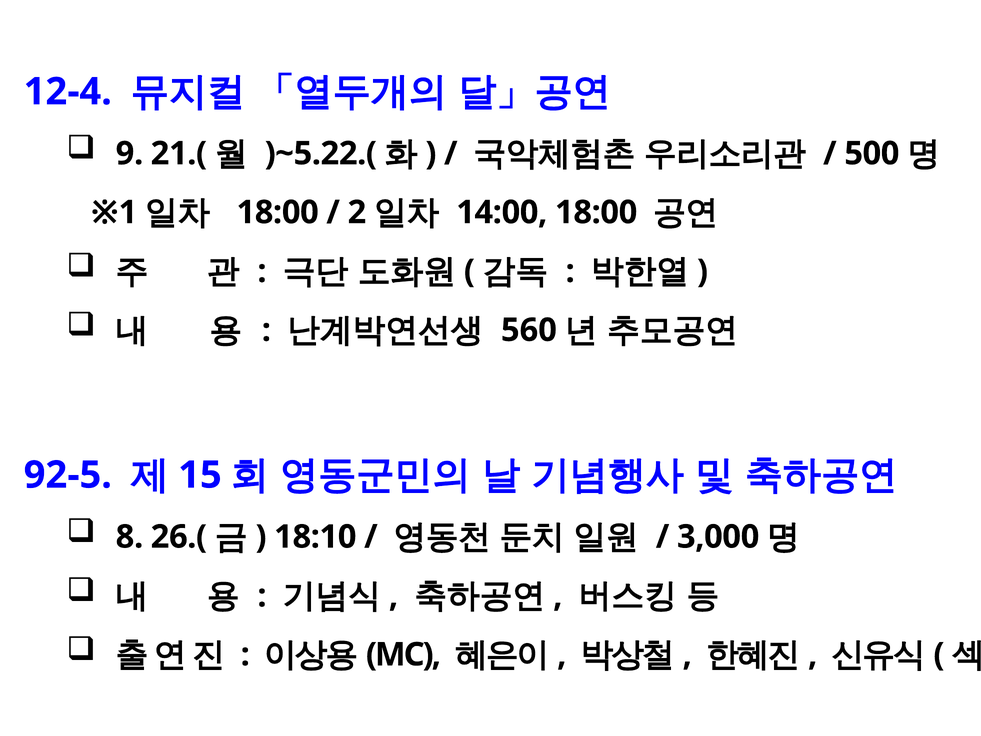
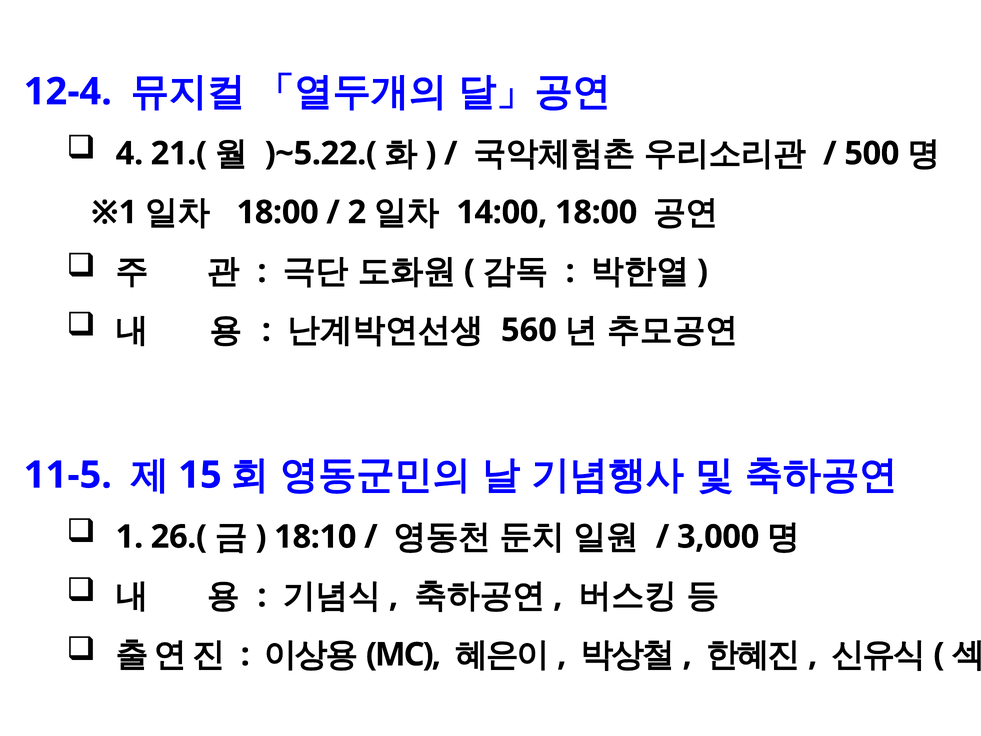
9: 9 -> 4
92-5: 92-5 -> 11-5
8: 8 -> 1
